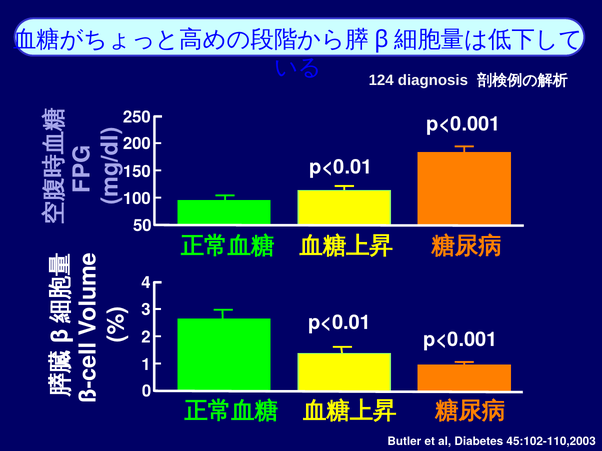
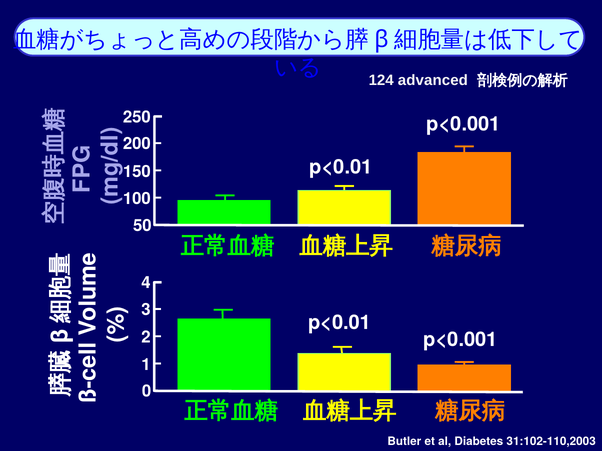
diagnosis: diagnosis -> advanced
45:102-110,2003: 45:102-110,2003 -> 31:102-110,2003
